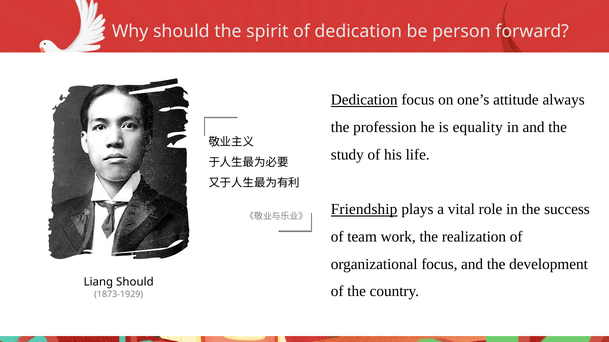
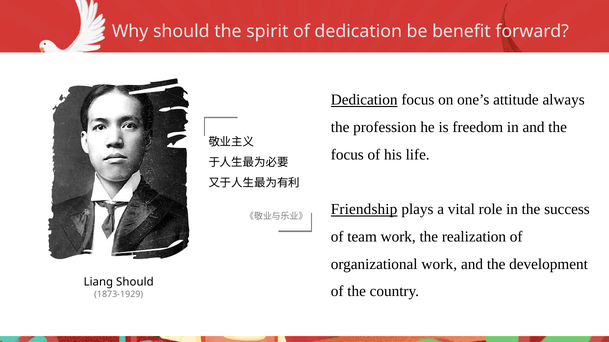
person: person -> benefit
equality: equality -> freedom
study at (347, 155): study -> focus
organizational focus: focus -> work
